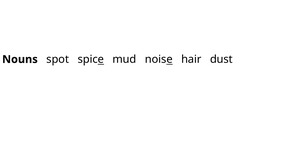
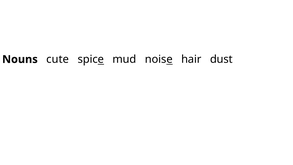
spot: spot -> cute
